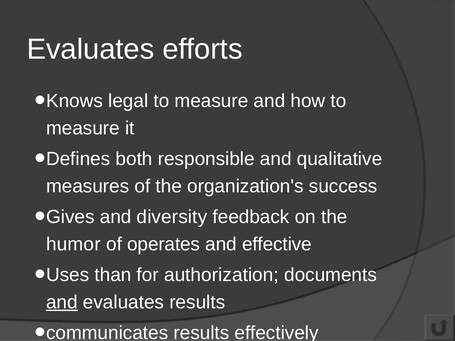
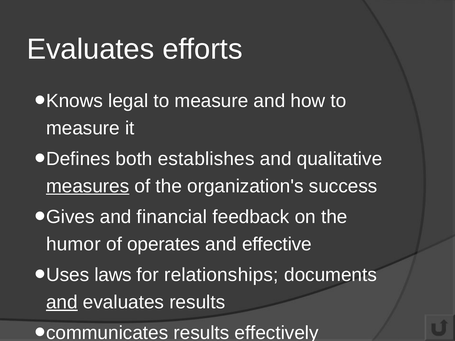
responsible: responsible -> establishes
measures underline: none -> present
diversity: diversity -> financial
than: than -> laws
authorization: authorization -> relationships
